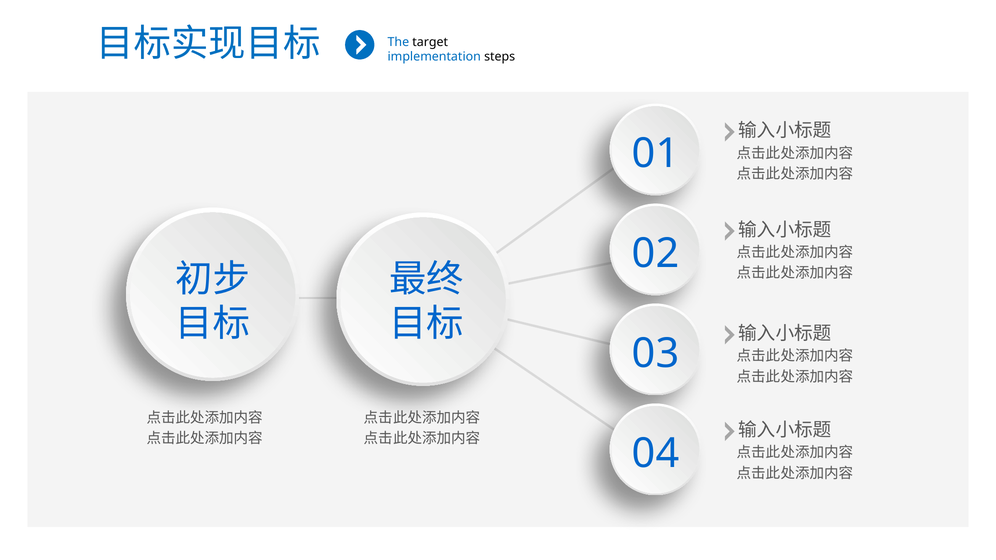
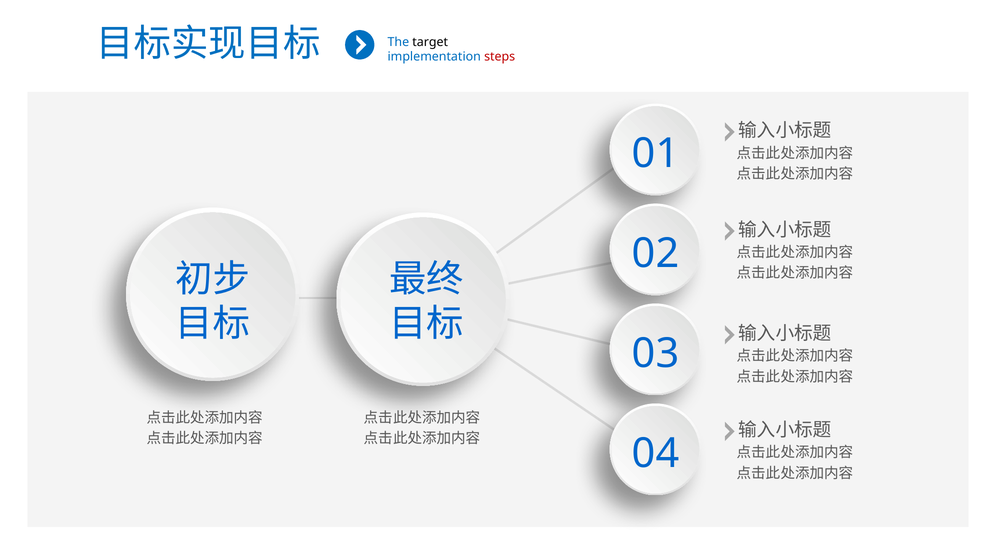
steps colour: black -> red
